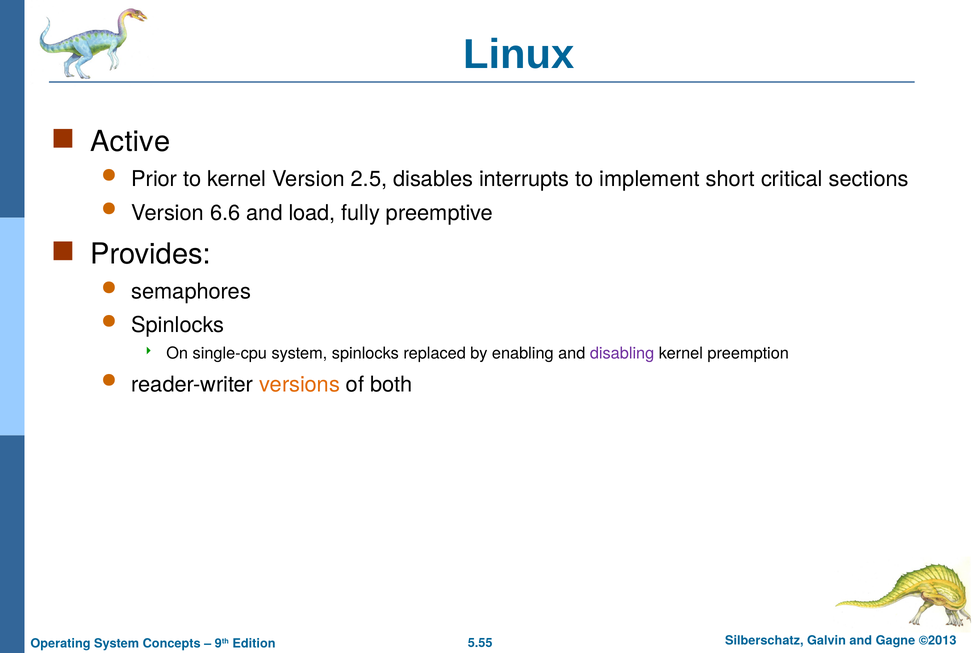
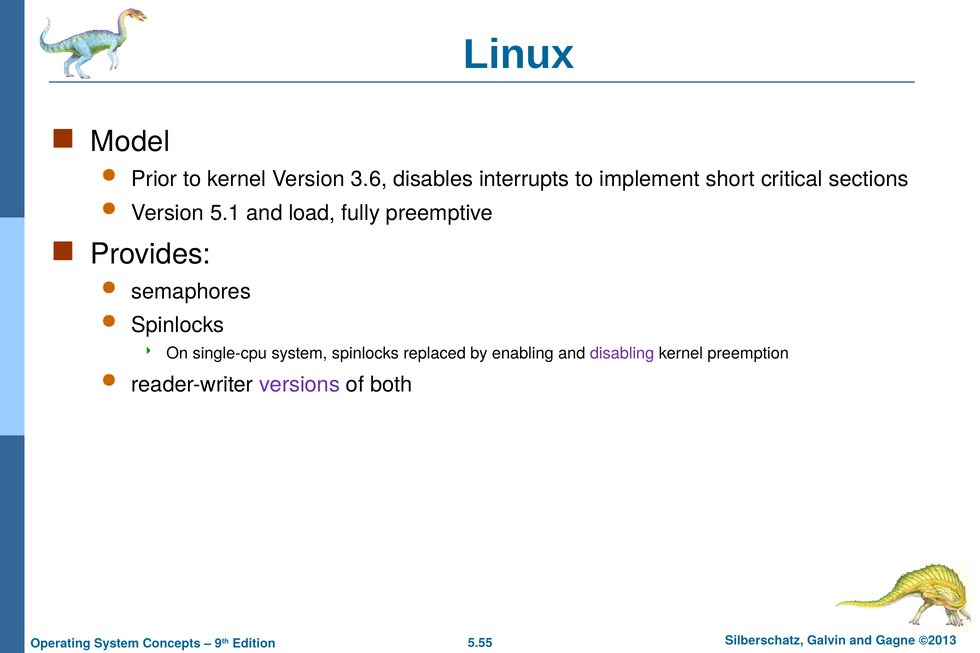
Active: Active -> Model
2.5: 2.5 -> 3.6
6.6: 6.6 -> 5.1
versions colour: orange -> purple
